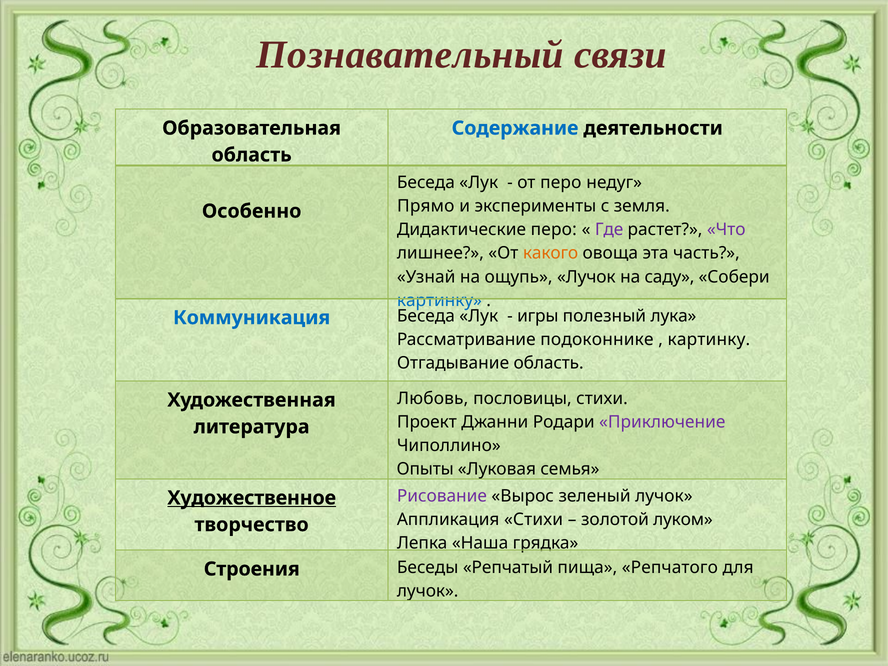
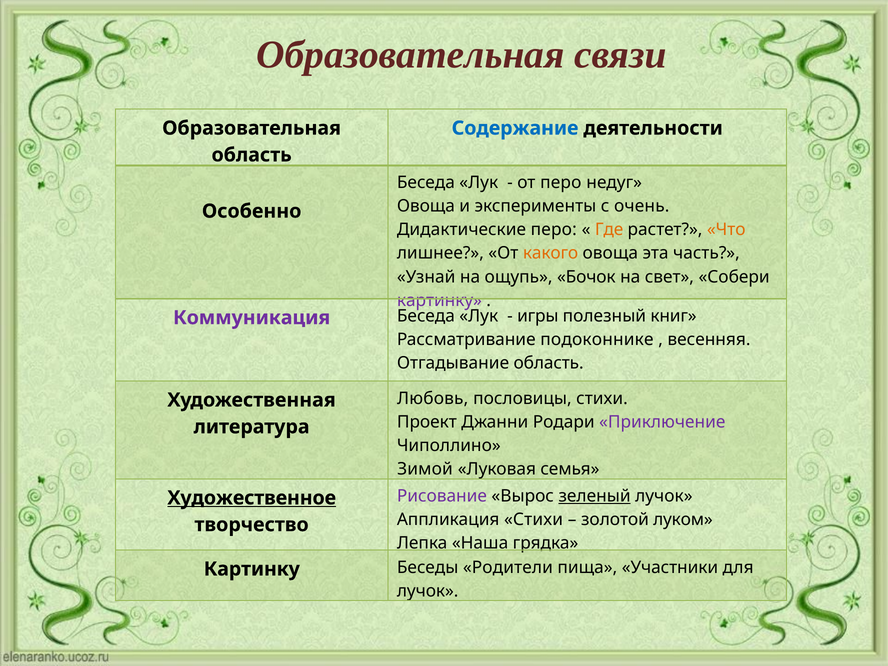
Познавательный at (410, 55): Познавательный -> Образовательная
Прямо at (426, 206): Прямо -> Овоща
земля: земля -> очень
Где colour: purple -> orange
Что colour: purple -> orange
ощупь Лучок: Лучок -> Бочок
саду: саду -> свет
картинку at (439, 300) colour: blue -> purple
Коммуникация colour: blue -> purple
лука: лука -> книг
картинку at (709, 340): картинку -> весенняя
Опыты: Опыты -> Зимой
зеленый underline: none -> present
Строения at (252, 569): Строения -> Картинку
Репчатый: Репчатый -> Родители
Репчатого: Репчатого -> Участники
